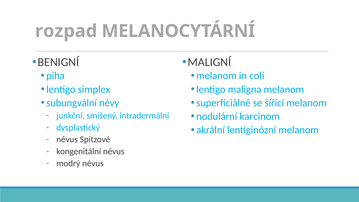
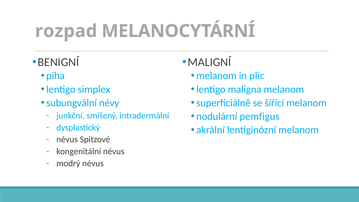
coli: coli -> plic
karcinom: karcinom -> pemfigus
